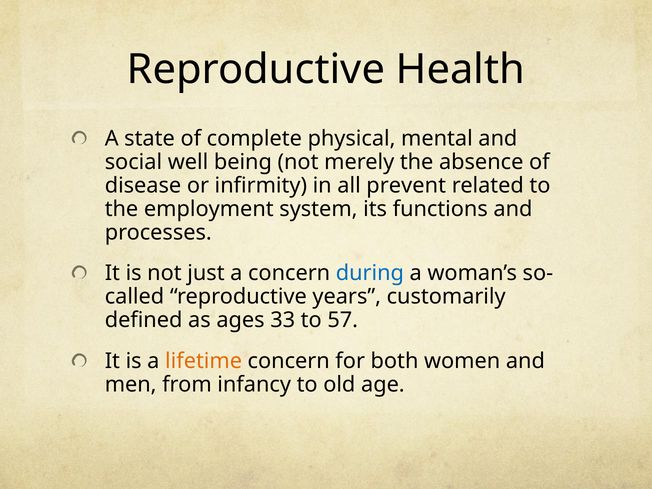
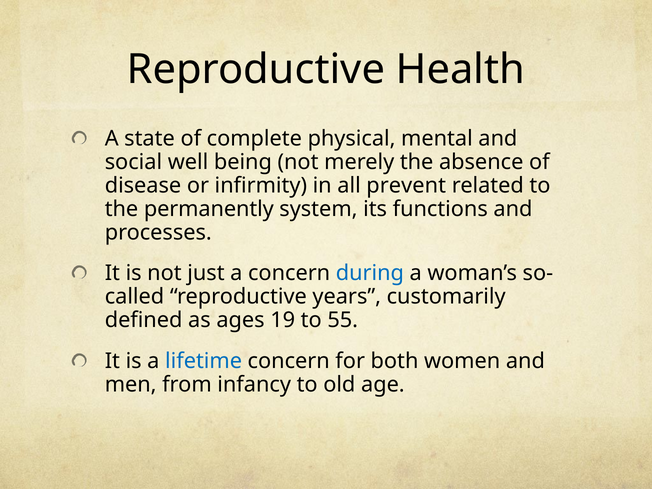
employment: employment -> permanently
33: 33 -> 19
57: 57 -> 55
lifetime colour: orange -> blue
